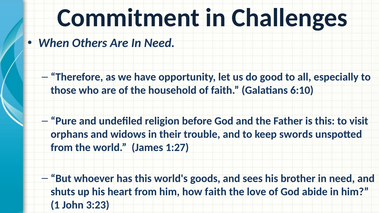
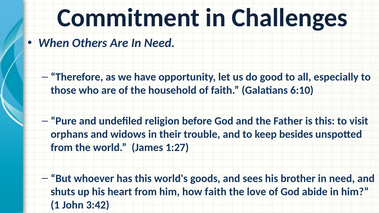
swords: swords -> besides
3:23: 3:23 -> 3:42
